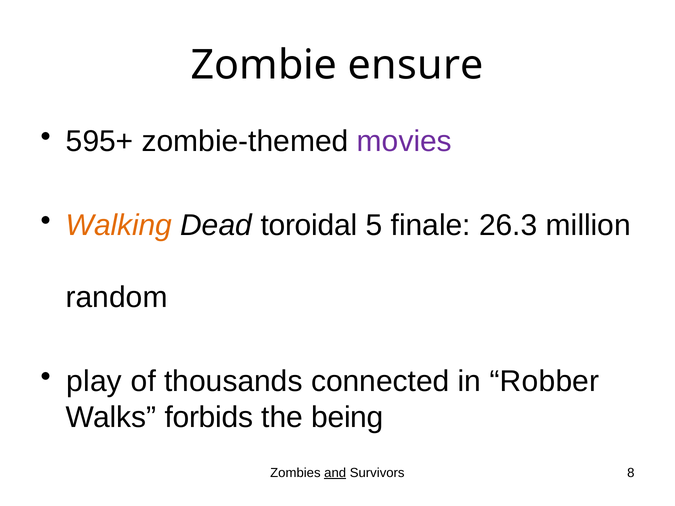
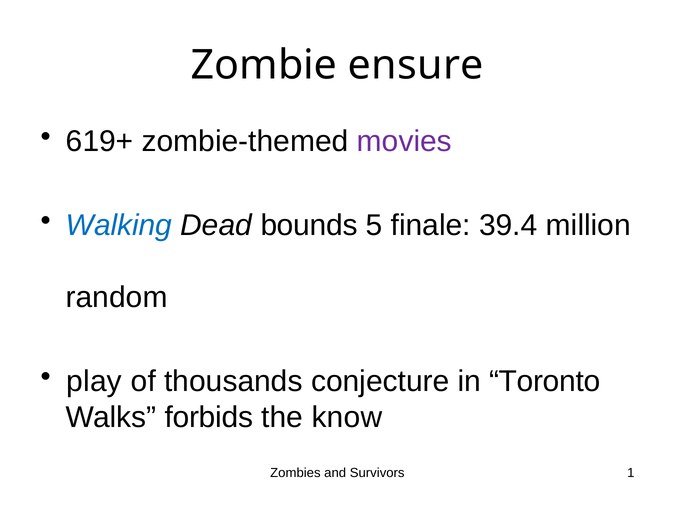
595+: 595+ -> 619+
Walking colour: orange -> blue
toroidal: toroidal -> bounds
26.3: 26.3 -> 39.4
connected: connected -> conjecture
Robber: Robber -> Toronto
being: being -> know
and underline: present -> none
8: 8 -> 1
